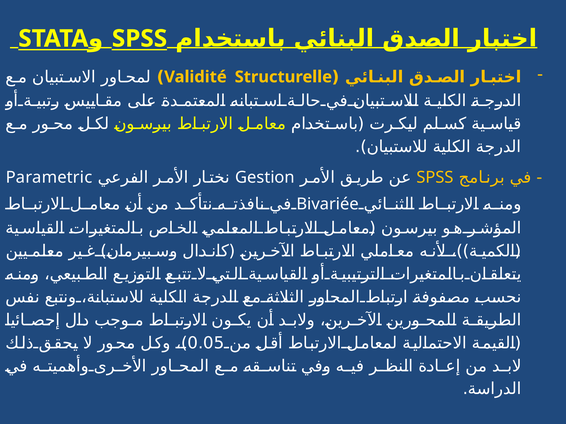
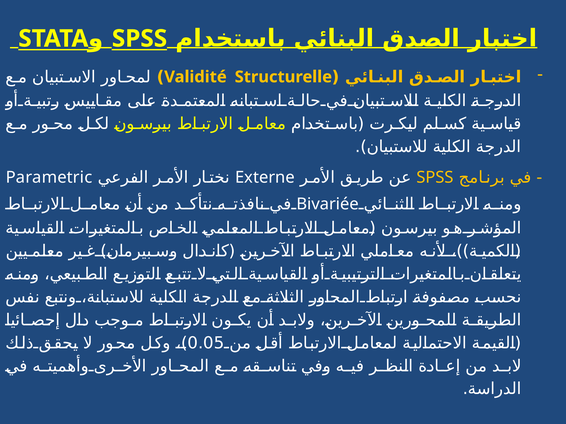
Gestion: Gestion -> Externe
